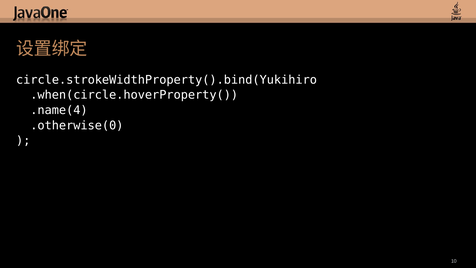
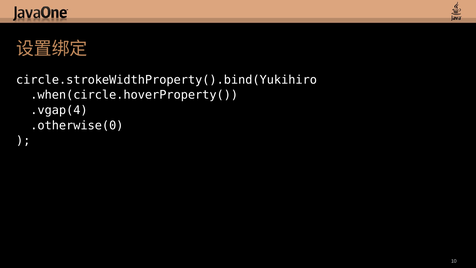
.name(4: .name(4 -> .vgap(4
